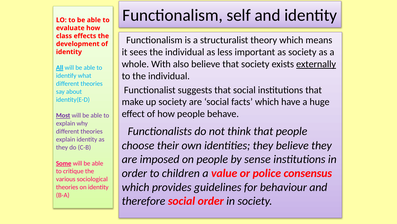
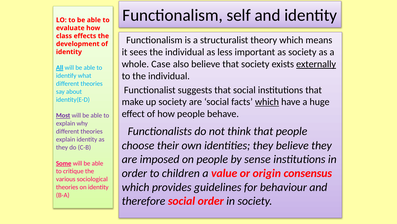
With: With -> Case
which at (267, 102) underline: none -> present
police: police -> origin
